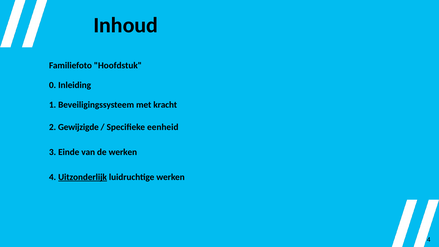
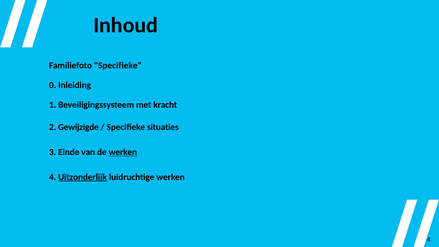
Familiefoto Hoofdstuk: Hoofdstuk -> Specifieke
eenheid: eenheid -> situaties
werken at (123, 152) underline: none -> present
